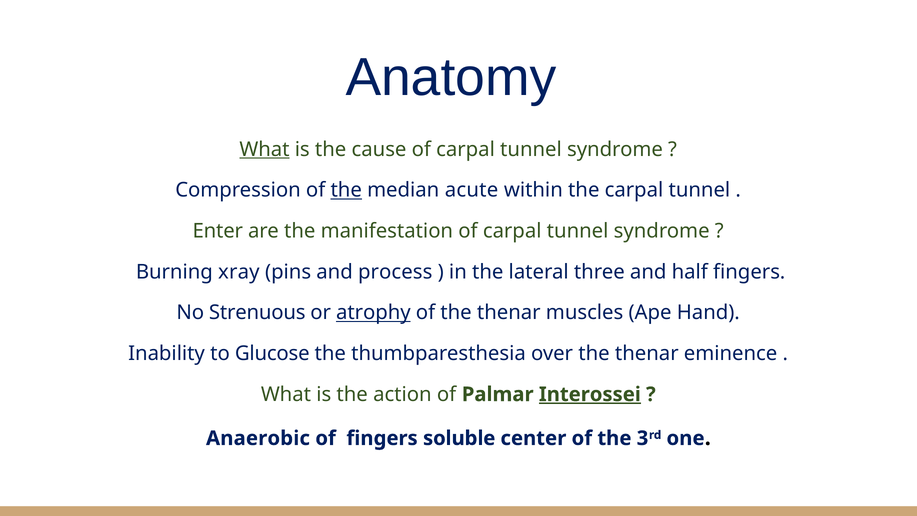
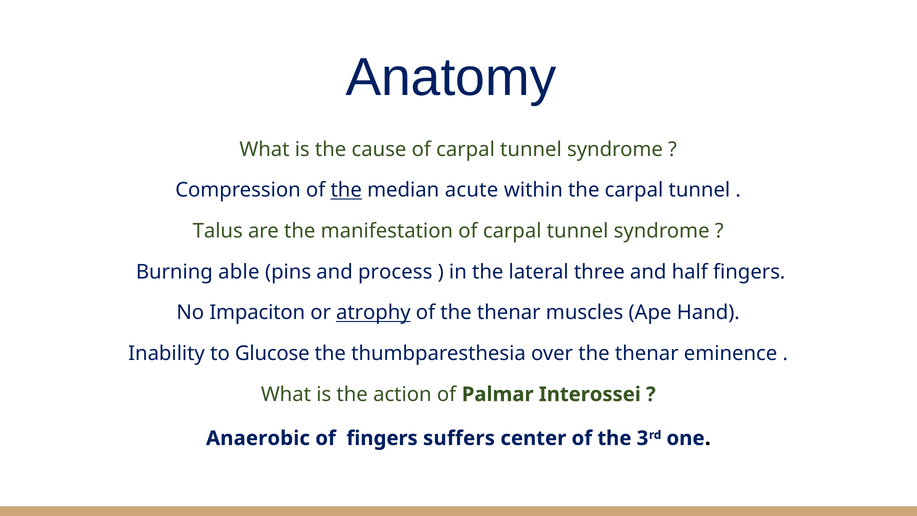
What at (264, 149) underline: present -> none
Enter: Enter -> Talus
xray: xray -> able
Strenuous: Strenuous -> Impaciton
Interossei underline: present -> none
soluble: soluble -> suffers
